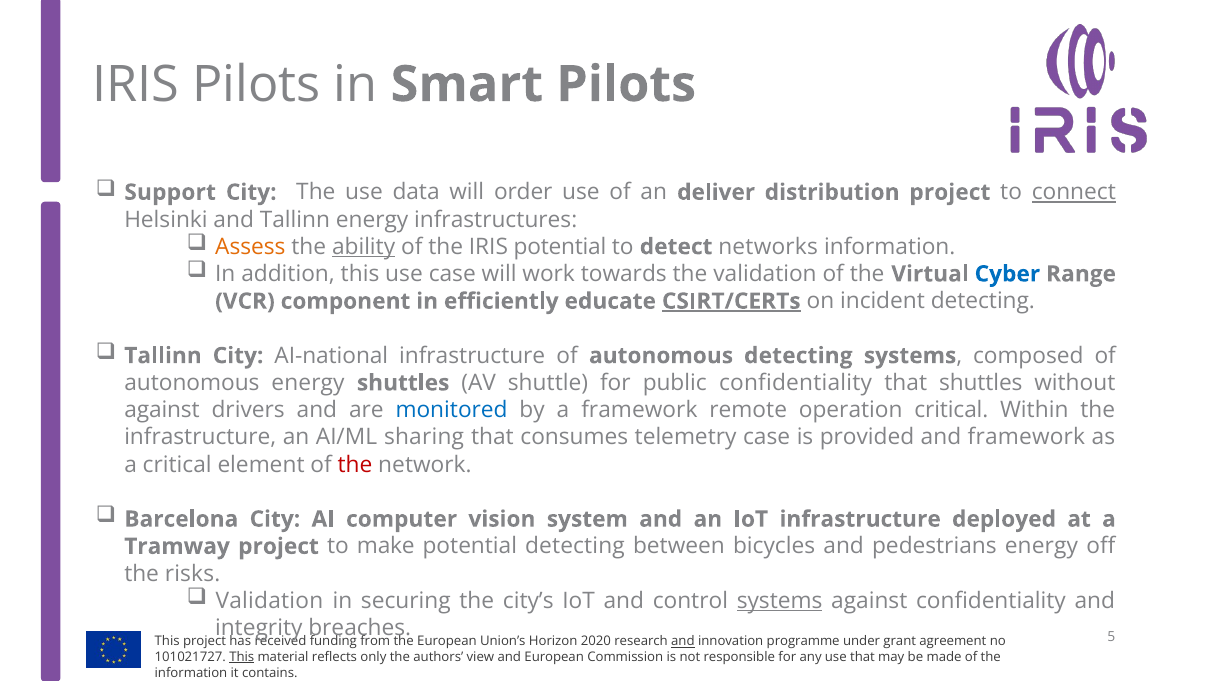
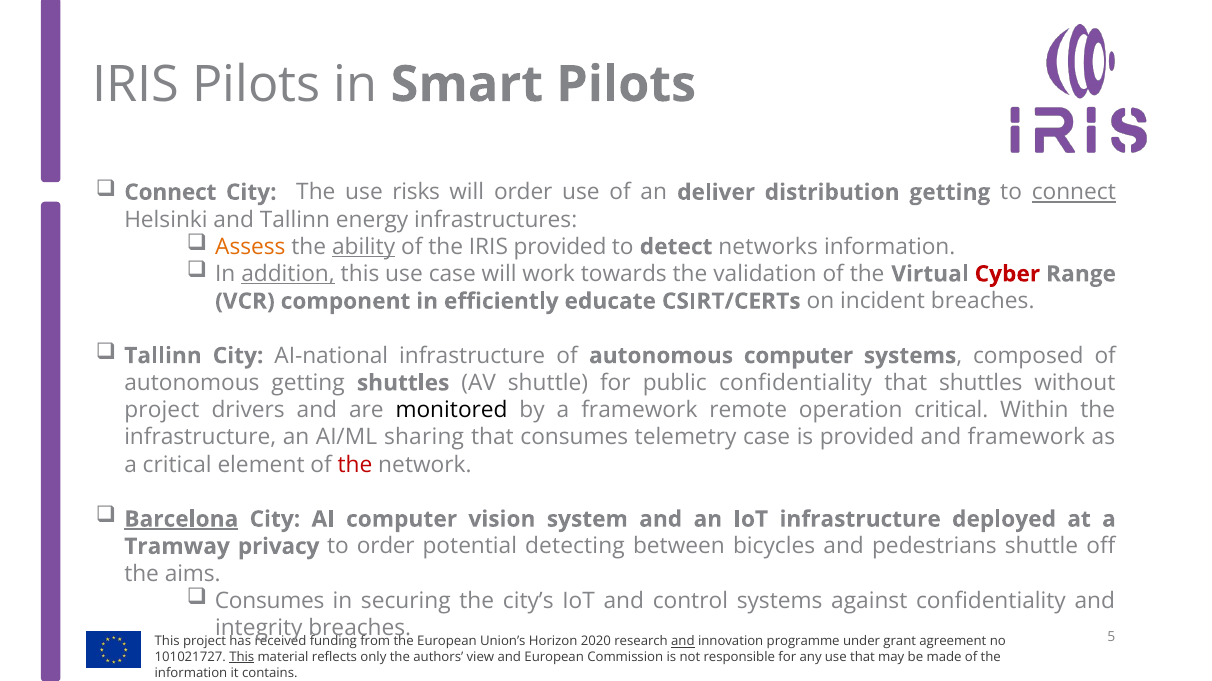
Support at (170, 192): Support -> Connect
data: data -> risks
distribution project: project -> getting
IRIS potential: potential -> provided
addition underline: none -> present
Cyber colour: blue -> red
CSIRT/CERTs underline: present -> none
incident detecting: detecting -> breaches
autonomous detecting: detecting -> computer
autonomous energy: energy -> getting
against at (162, 411): against -> project
monitored colour: blue -> black
Barcelona underline: none -> present
Tramway project: project -> privacy
to make: make -> order
pedestrians energy: energy -> shuttle
risks: risks -> aims
Validation at (269, 602): Validation -> Consumes
systems at (780, 602) underline: present -> none
